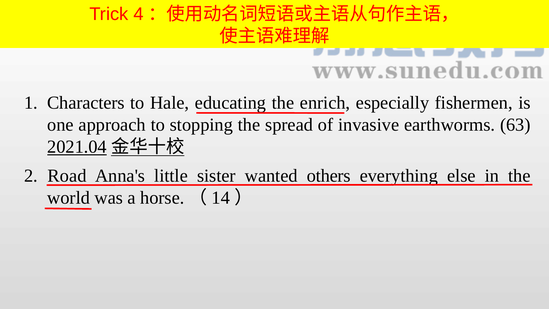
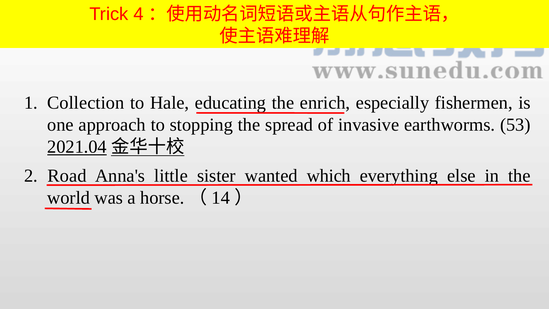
Characters: Characters -> Collection
63: 63 -> 53
others: others -> which
